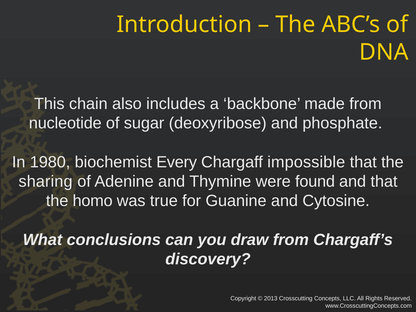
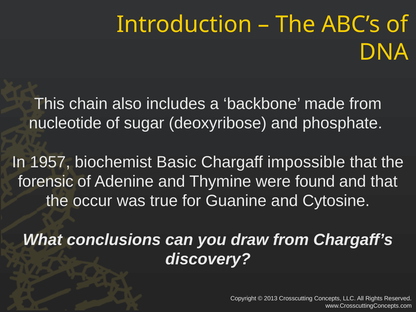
1980: 1980 -> 1957
Every: Every -> Basic
sharing: sharing -> forensic
homo: homo -> occur
